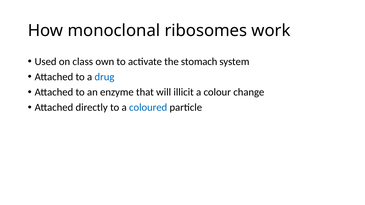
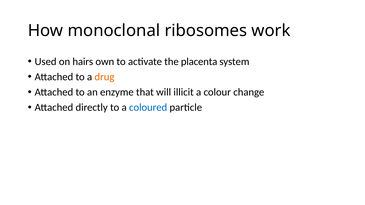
class: class -> hairs
stomach: stomach -> placenta
drug colour: blue -> orange
